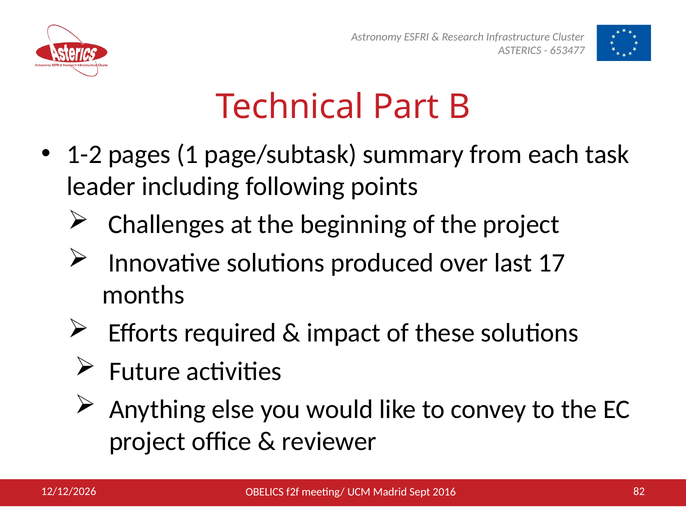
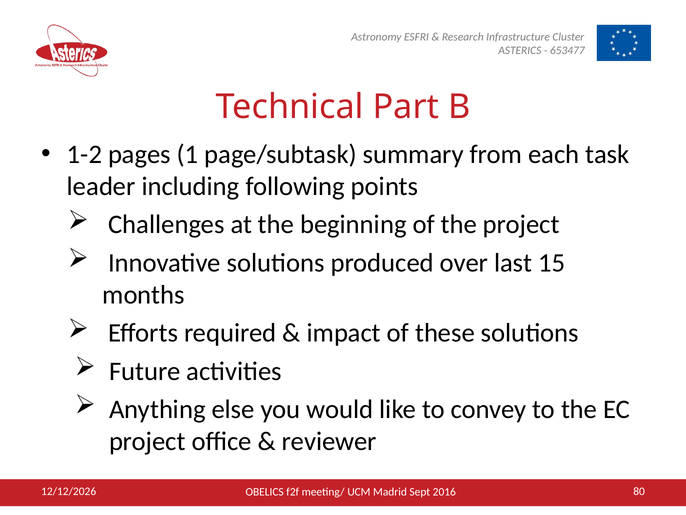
17: 17 -> 15
82: 82 -> 80
